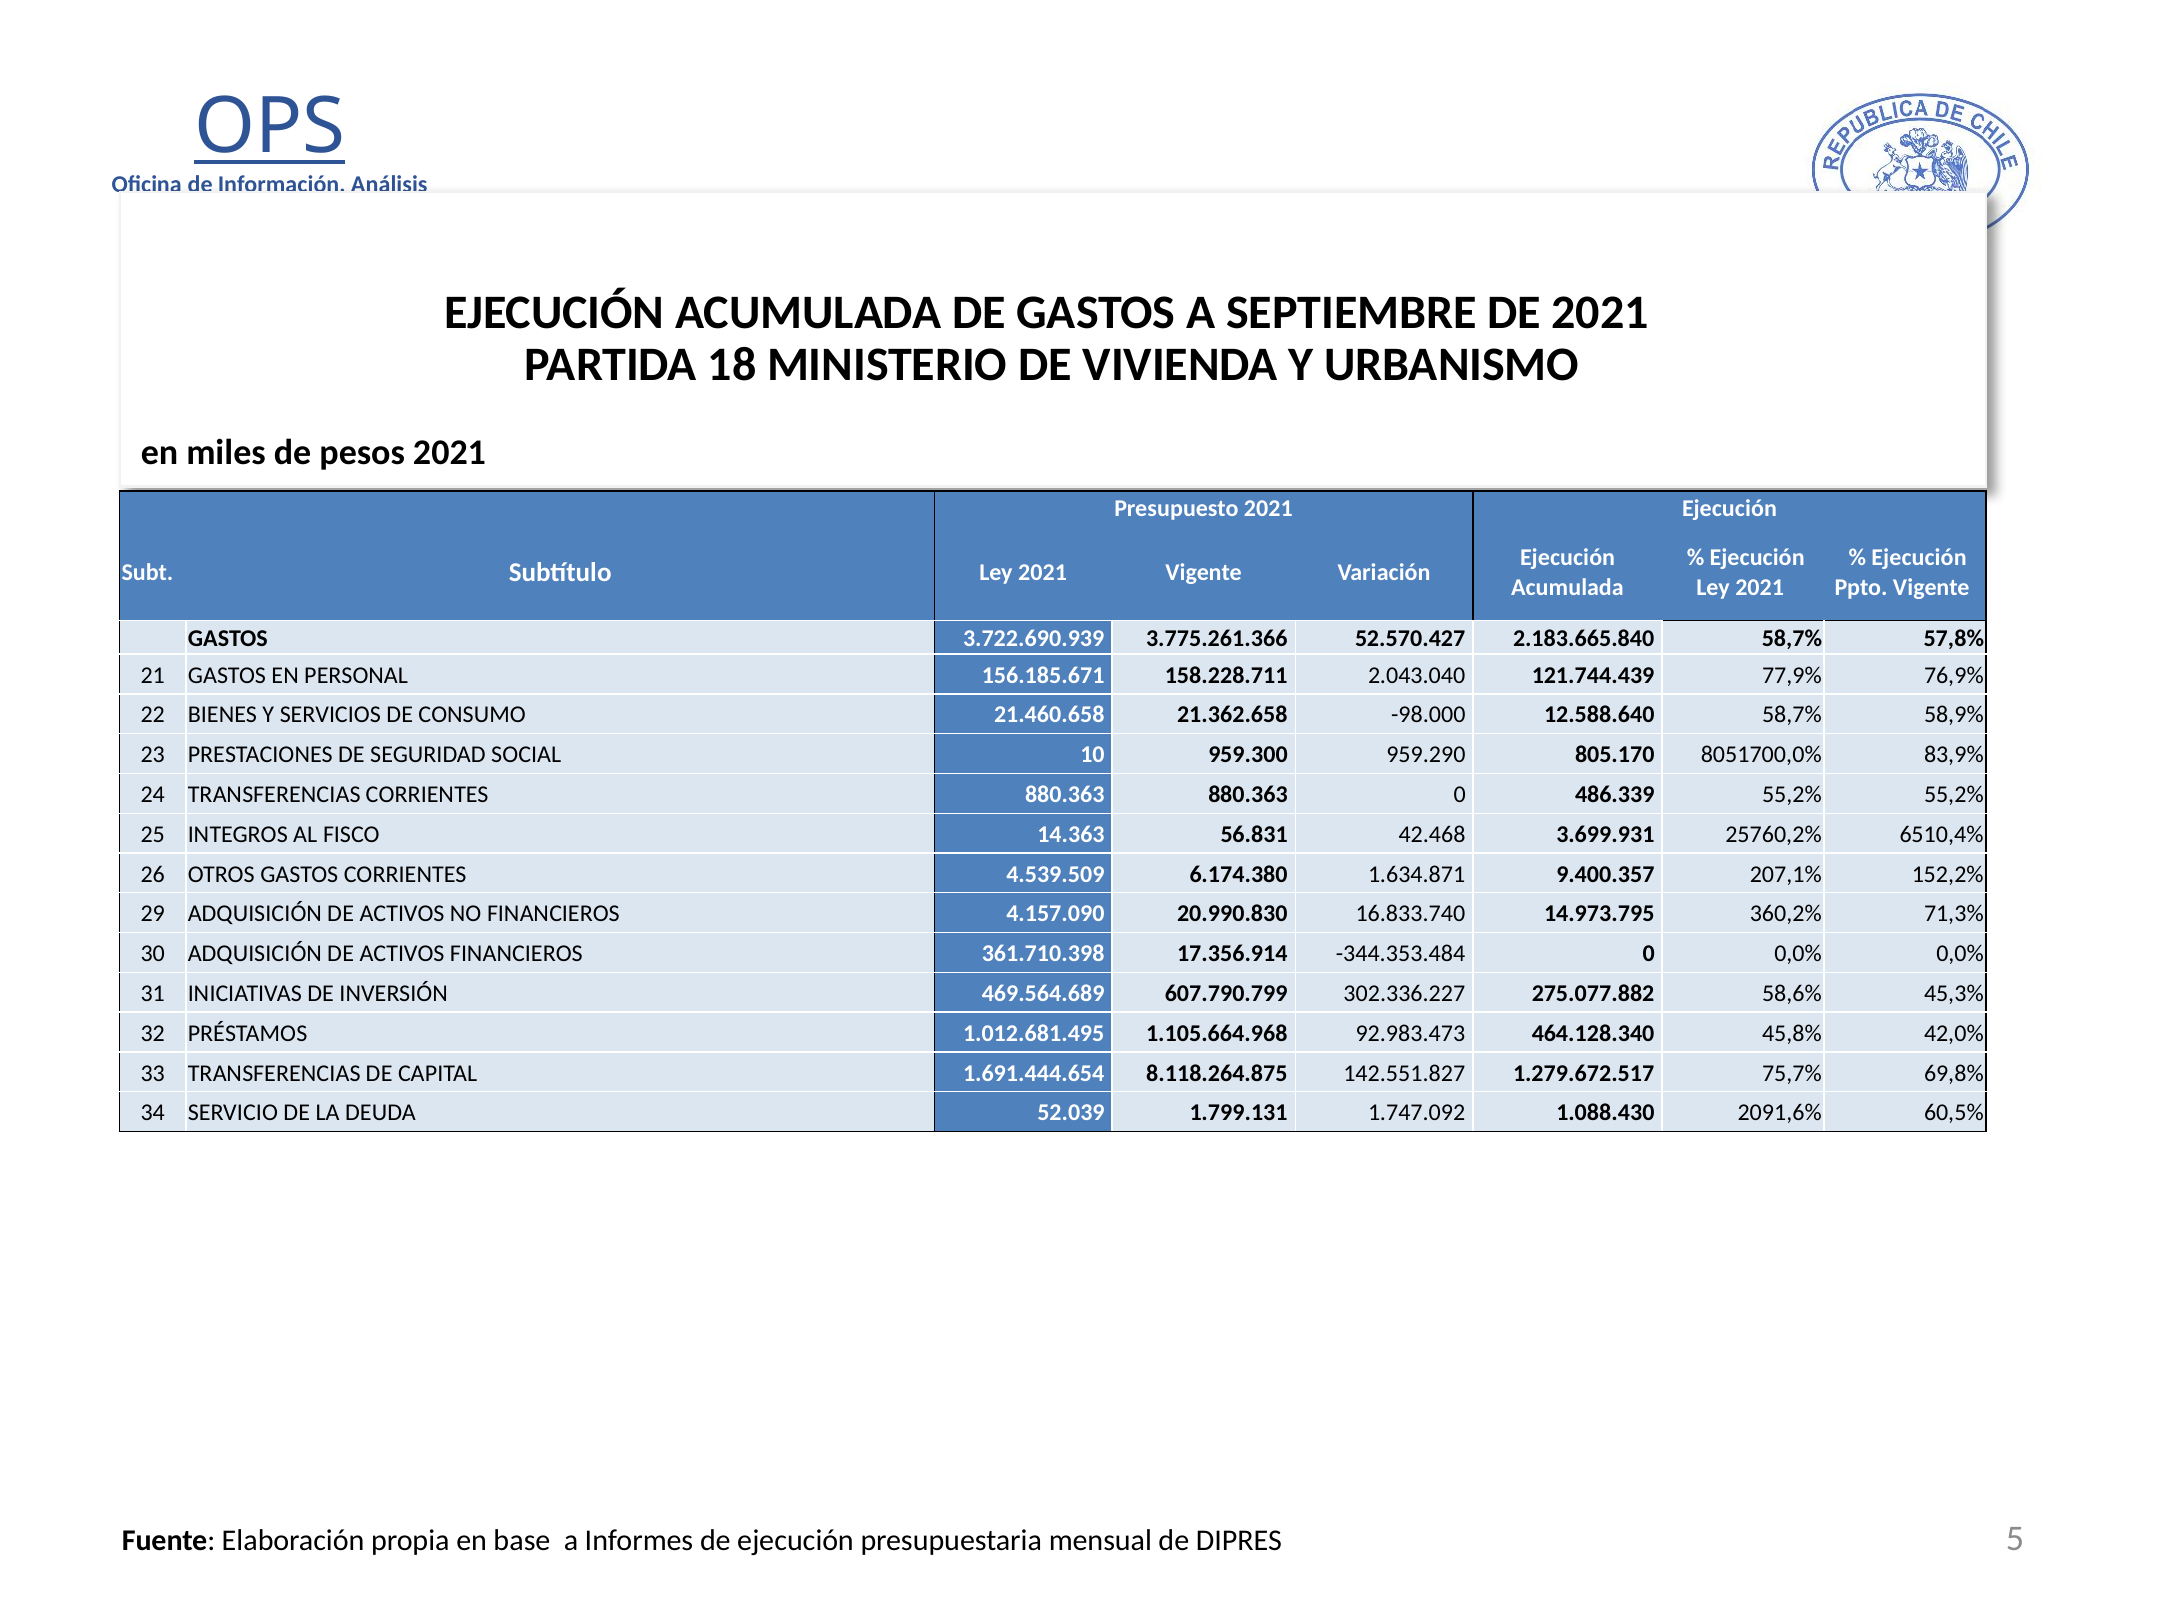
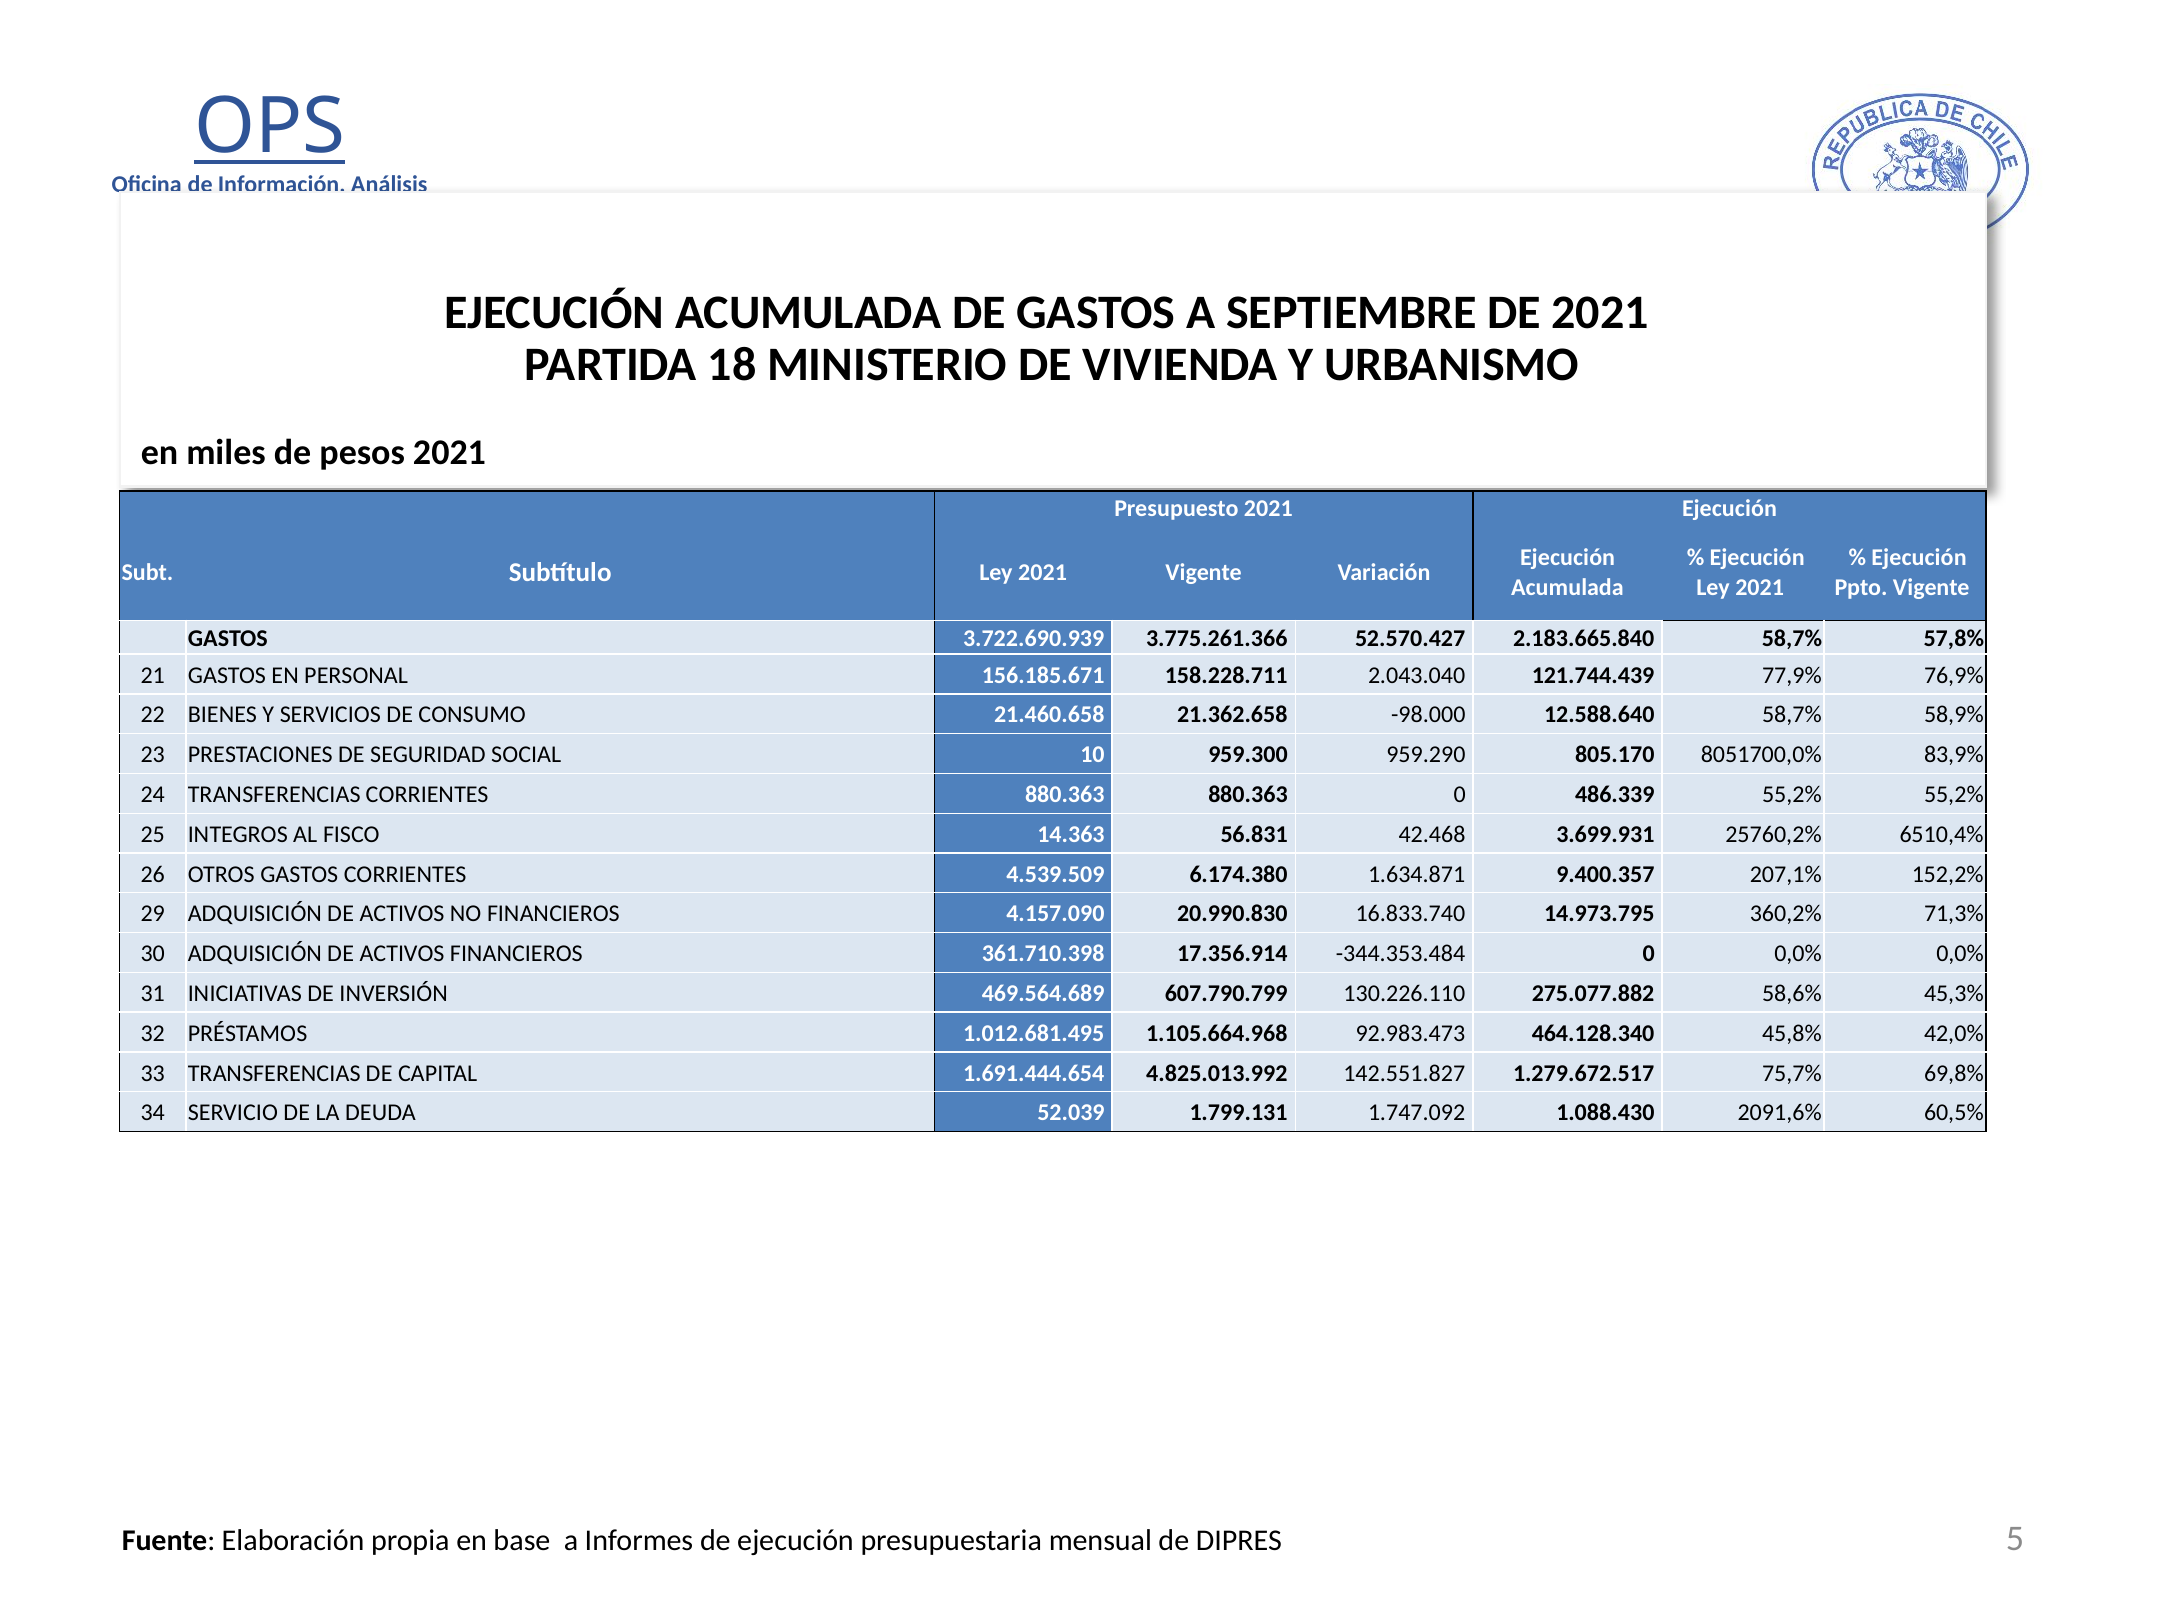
302.336.227: 302.336.227 -> 130.226.110
8.118.264.875: 8.118.264.875 -> 4.825.013.992
